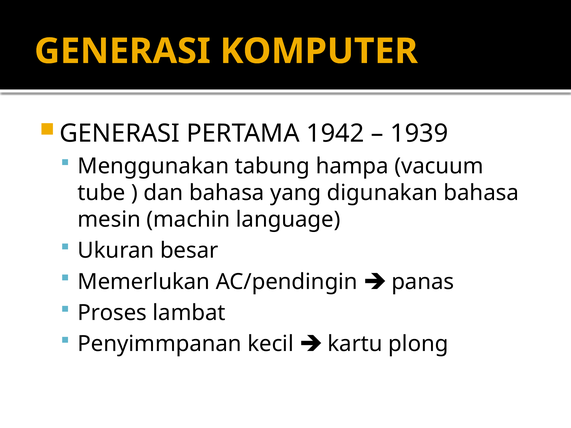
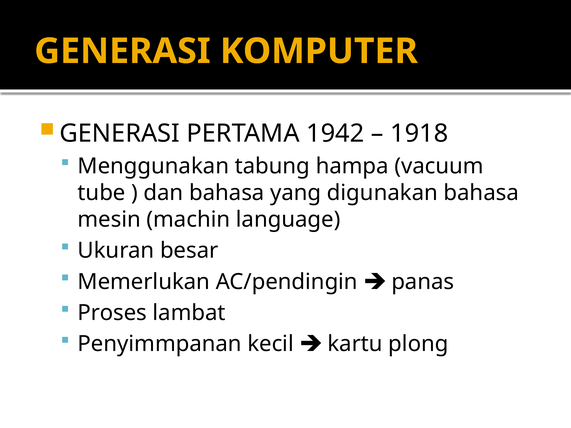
1939: 1939 -> 1918
